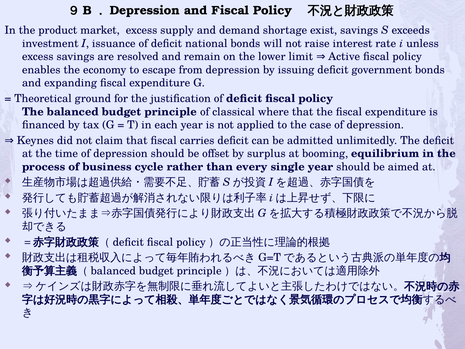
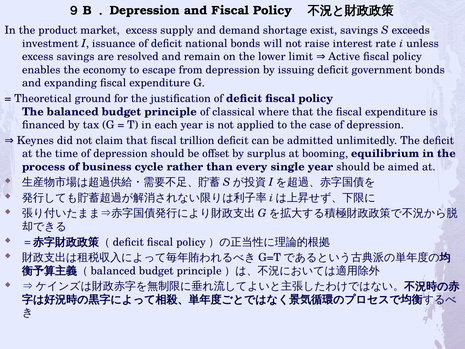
carries: carries -> trillion
